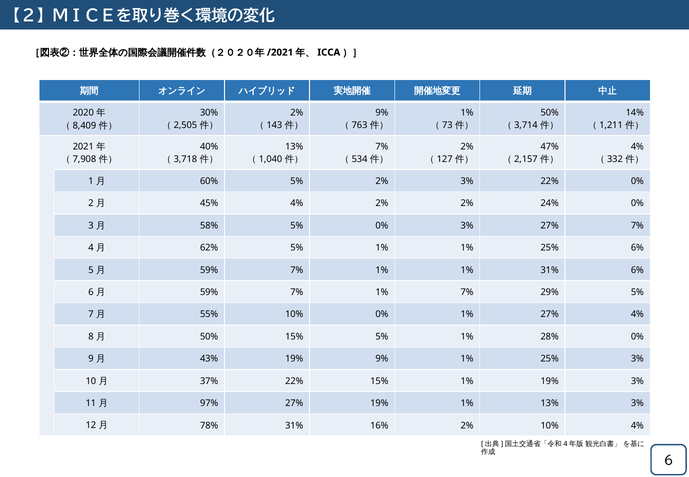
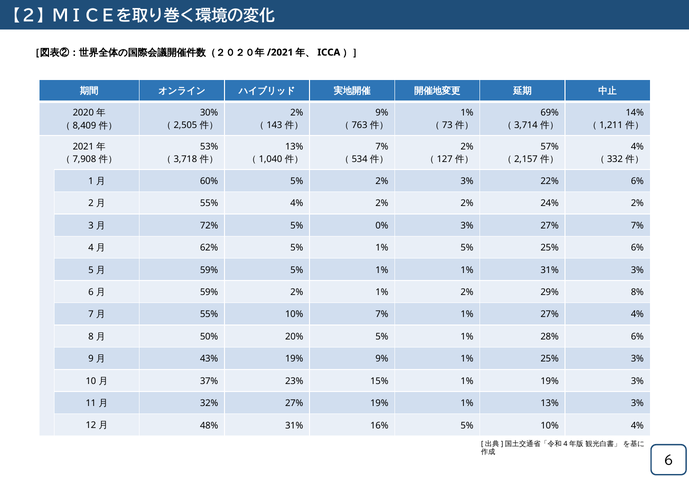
50% at (550, 113): 50% -> 69%
40%: 40% -> 53%
47%: 47% -> 57%
22% 0%: 0% -> 6%
45% at (209, 203): 45% -> 55%
24% 0%: 0% -> 2%
58%: 58% -> 72%
5% 1% 1%: 1% -> 5%
7% at (297, 270): 7% -> 5%
31% 6%: 6% -> 3%
7% at (297, 292): 7% -> 2%
1% 7%: 7% -> 2%
29% 5%: 5% -> 8%
10% 0%: 0% -> 7%
50% 15%: 15% -> 20%
28% 0%: 0% -> 6%
37% 22%: 22% -> 23%
97%: 97% -> 32%
78%: 78% -> 48%
16% 2%: 2% -> 5%
